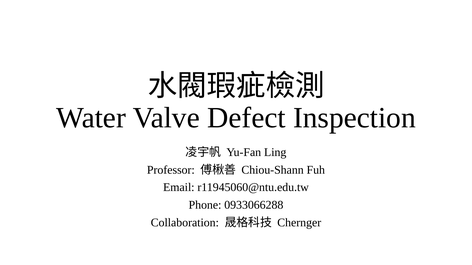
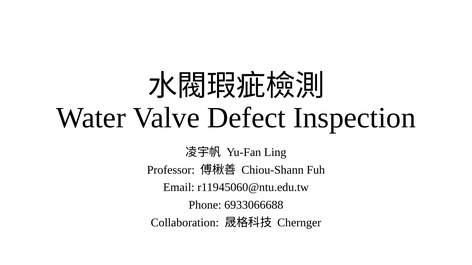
0933066288: 0933066288 -> 6933066688
